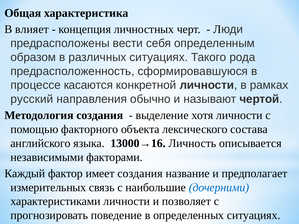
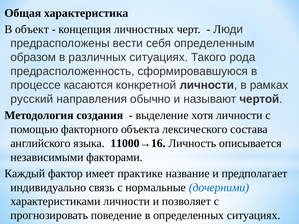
влияет: влияет -> объект
13000→16: 13000→16 -> 11000→16
имеет создания: создания -> практике
измерительных: измерительных -> индивидуально
наибольшие: наибольшие -> нормальные
